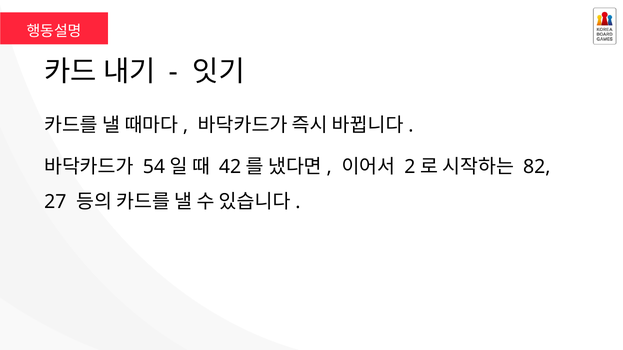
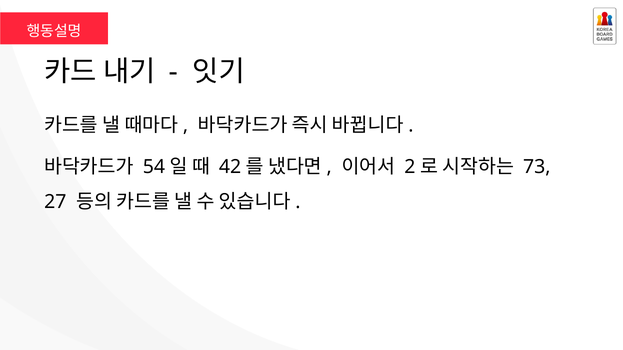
82: 82 -> 73
